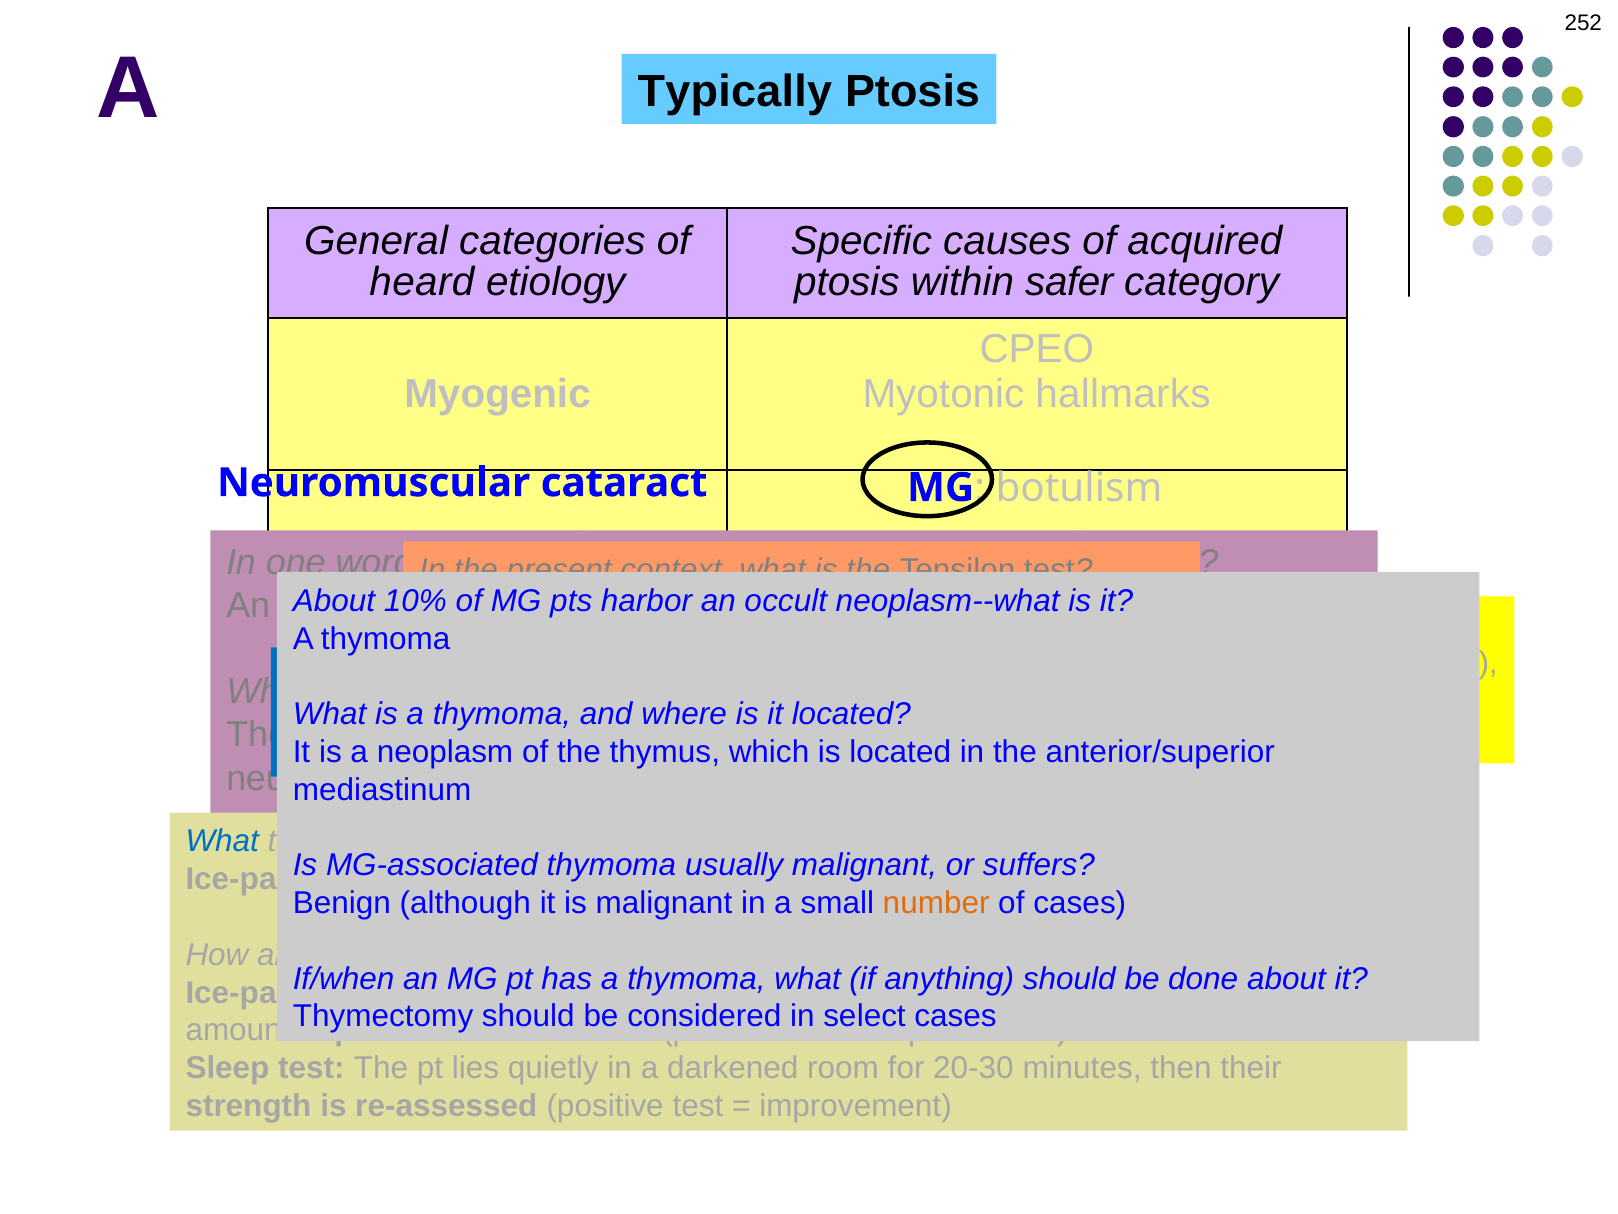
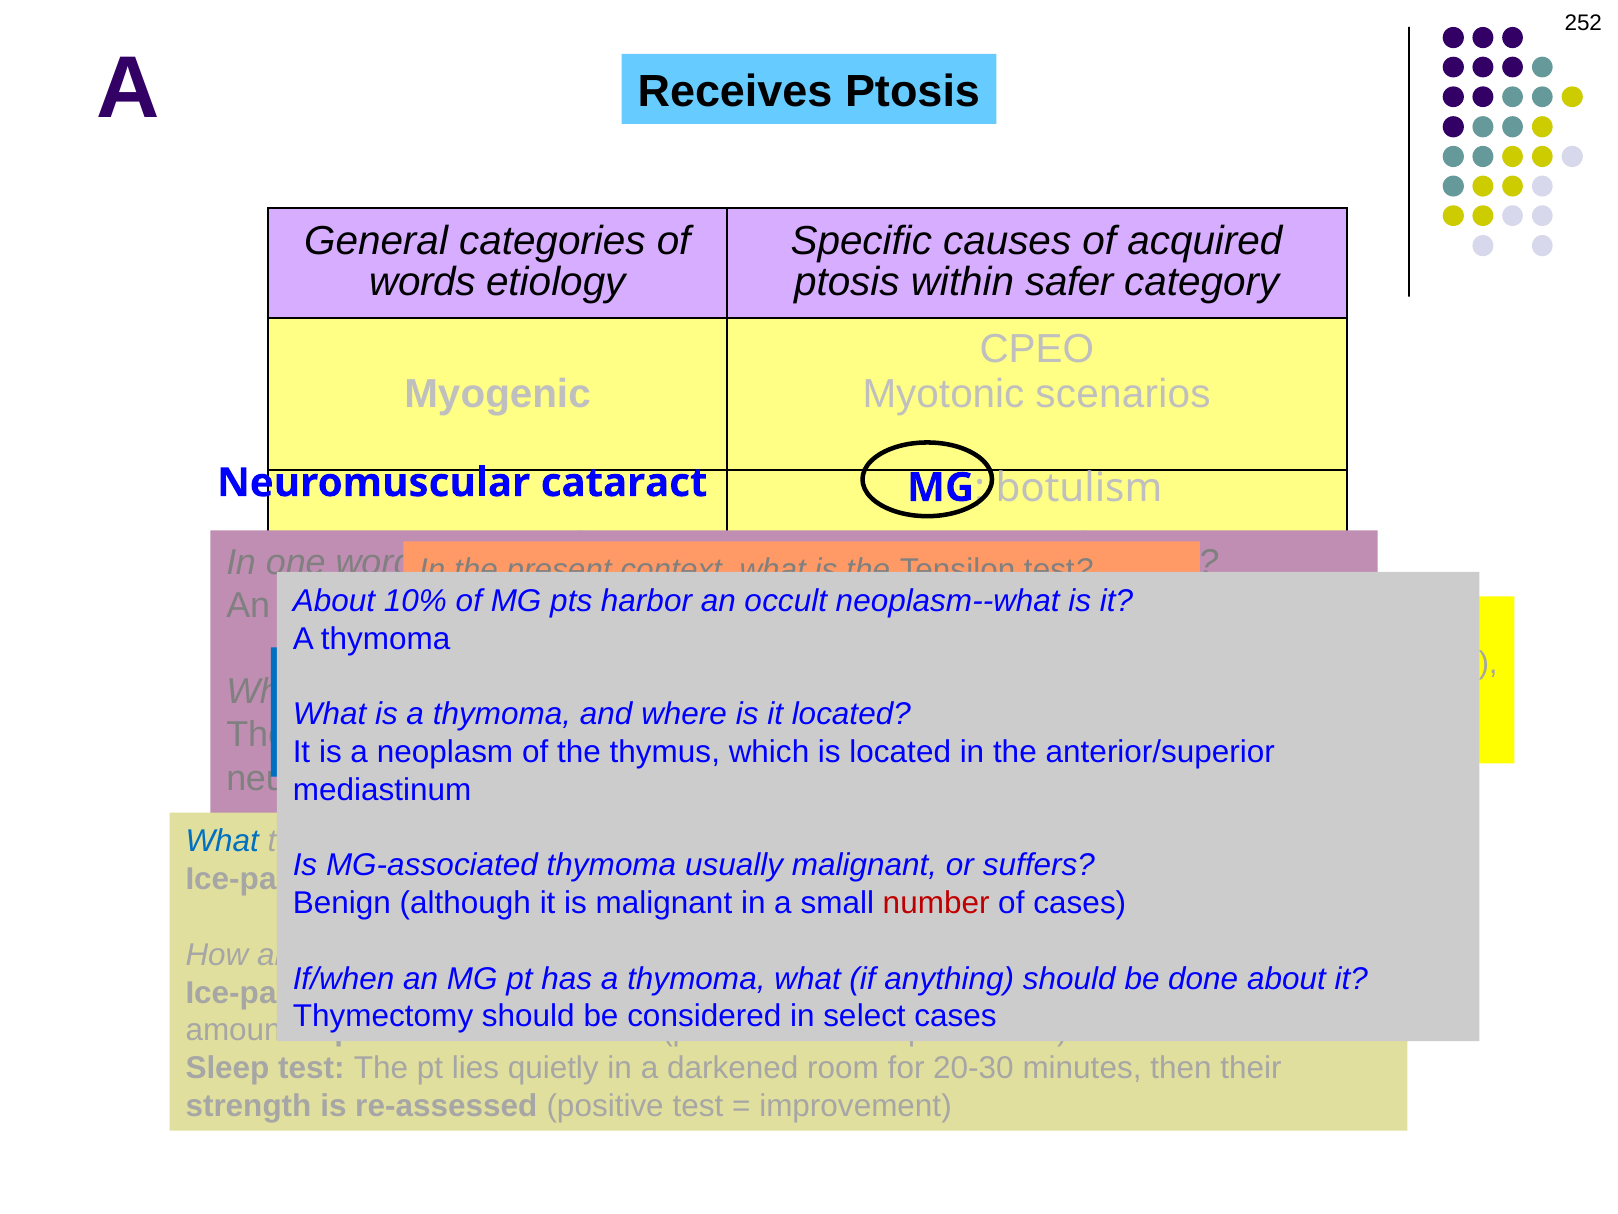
Typically: Typically -> Receives
heard: heard -> words
Myotonic hallmarks: hallmarks -> scenarios
number colour: orange -> red
